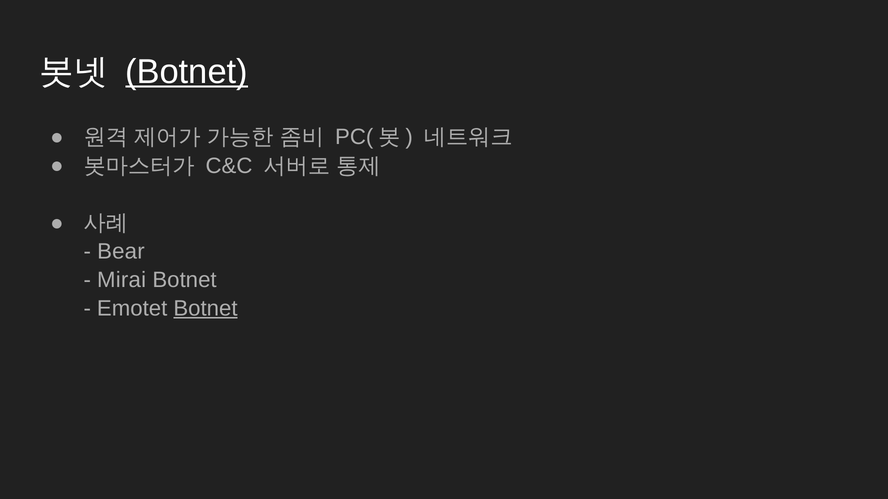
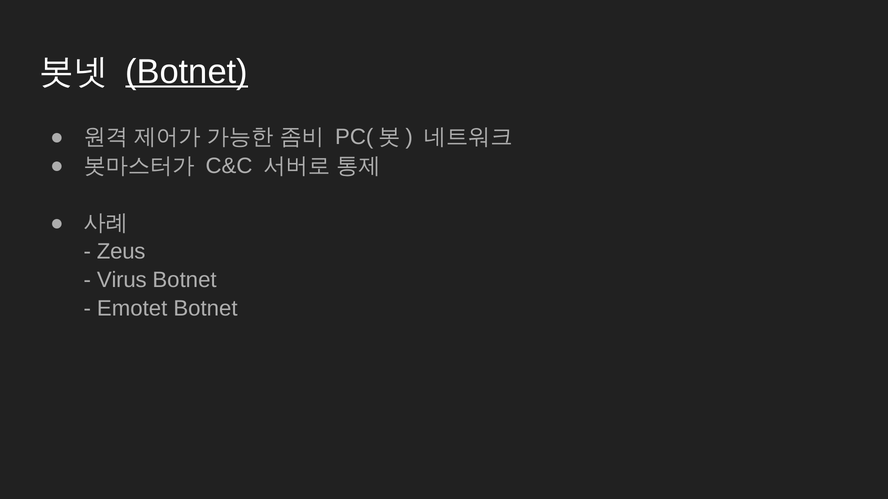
Bear: Bear -> Zeus
Mirai: Mirai -> Virus
Botnet at (205, 309) underline: present -> none
